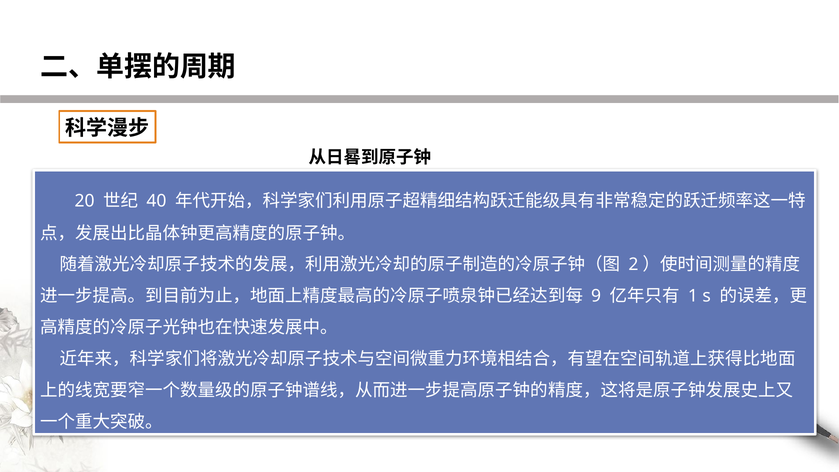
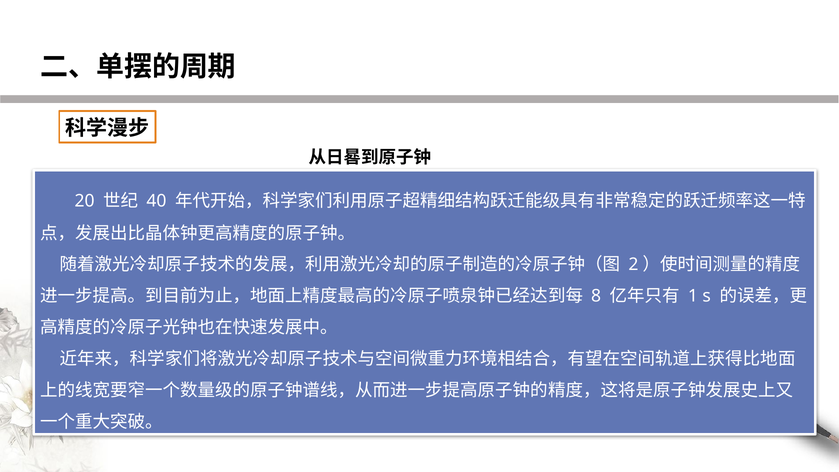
9: 9 -> 8
